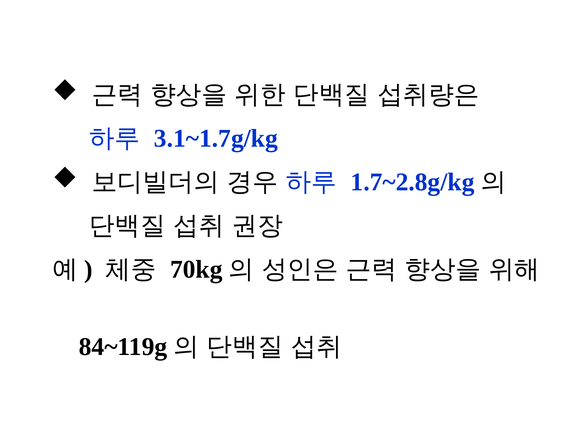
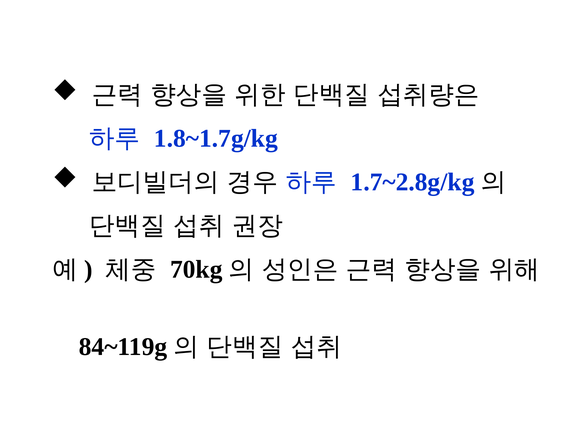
3.1~1.7g/kg: 3.1~1.7g/kg -> 1.8~1.7g/kg
